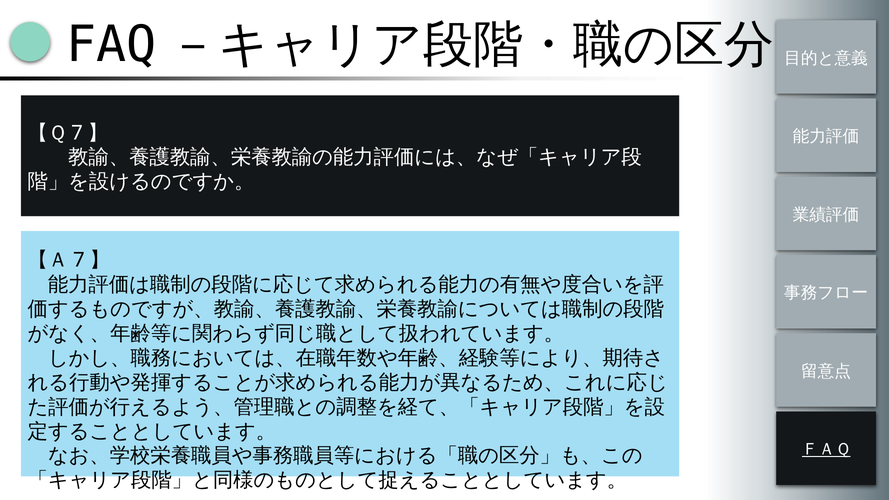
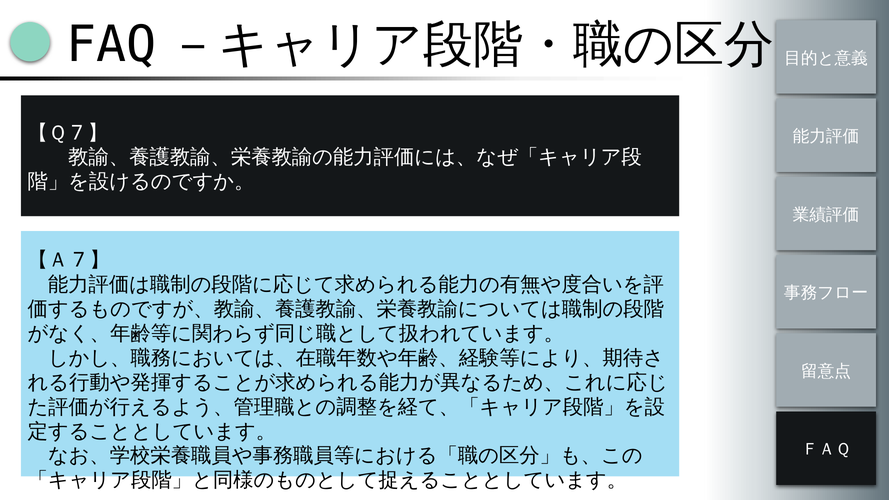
ＦＡＱ underline: present -> none
